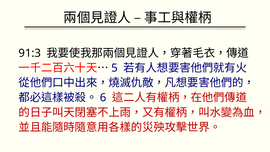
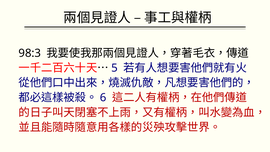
91:3: 91:3 -> 98:3
